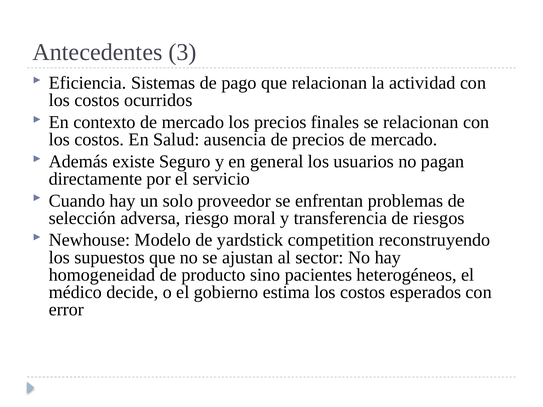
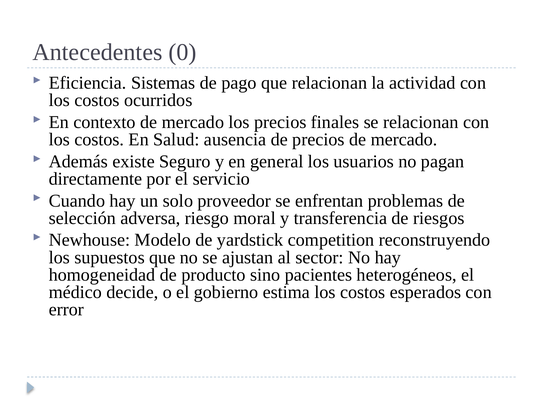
3: 3 -> 0
